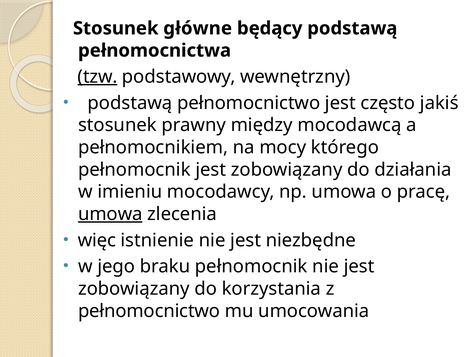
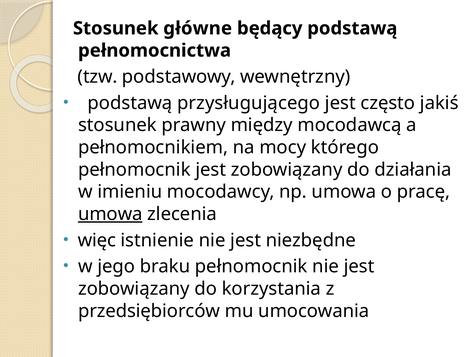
tzw underline: present -> none
podstawą pełnomocnictwo: pełnomocnictwo -> przysługującego
pełnomocnictwo at (149, 311): pełnomocnictwo -> przedsiębiorców
